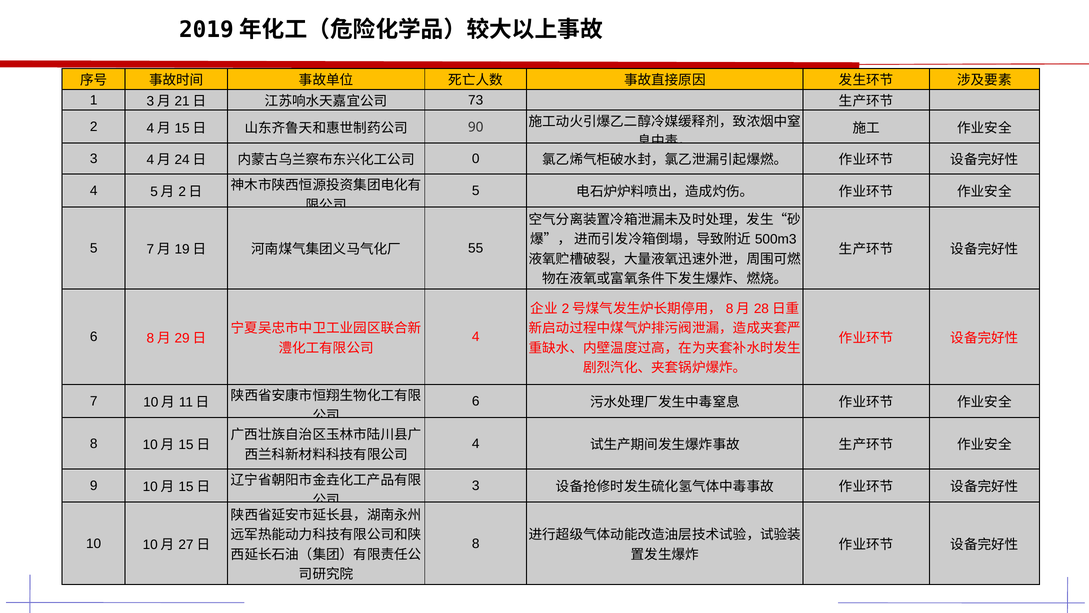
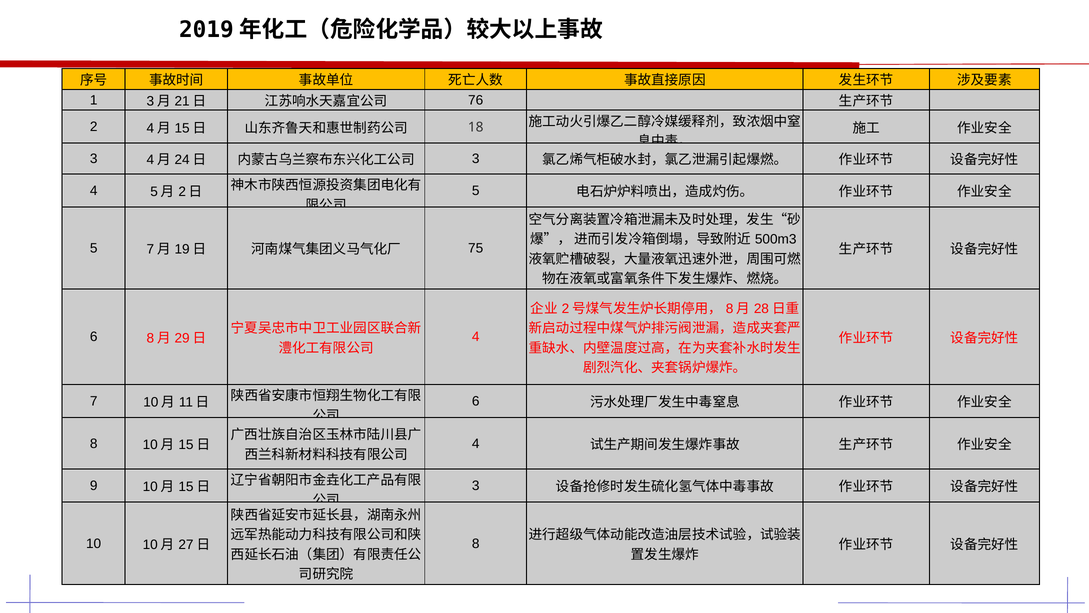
73: 73 -> 76
90: 90 -> 18
0 at (476, 159): 0 -> 3
55: 55 -> 75
